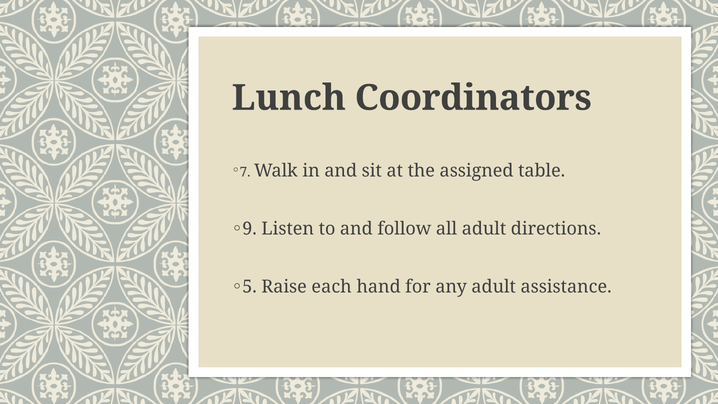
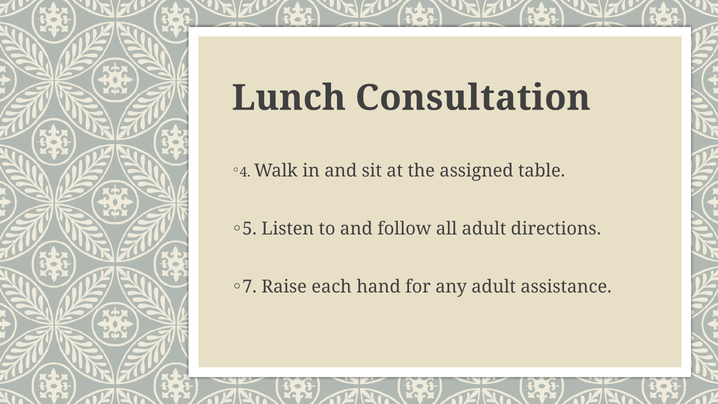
Coordinators: Coordinators -> Consultation
7: 7 -> 4
9: 9 -> 5
5: 5 -> 7
